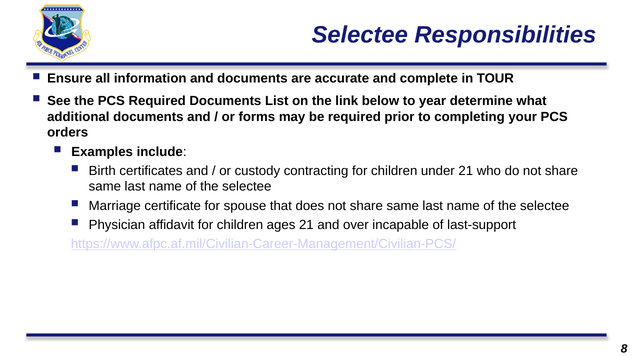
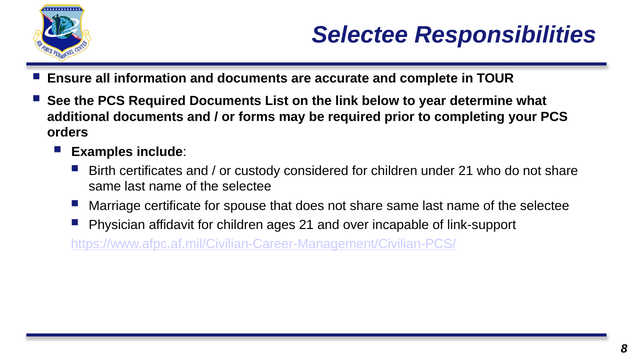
contracting: contracting -> considered
last-support: last-support -> link-support
